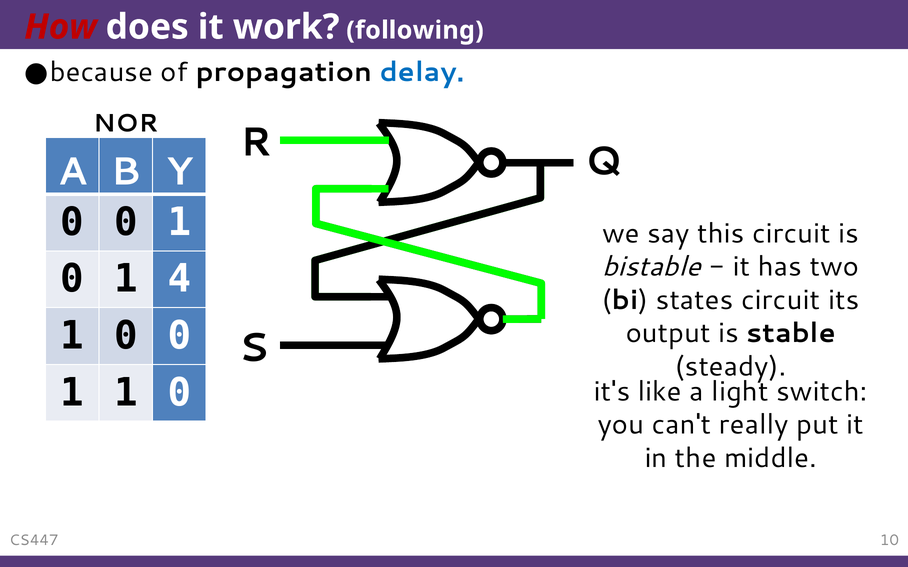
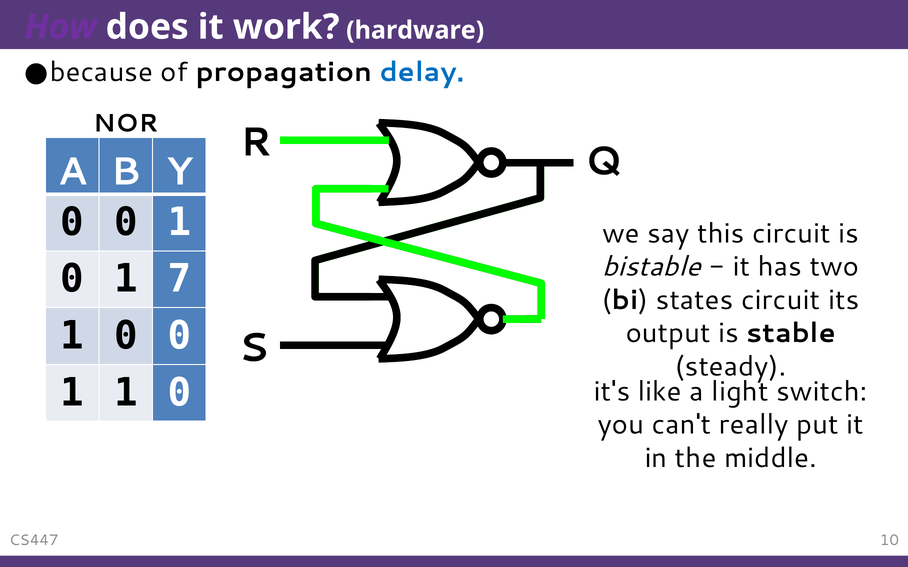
How colour: red -> purple
following: following -> hardware
4: 4 -> 7
